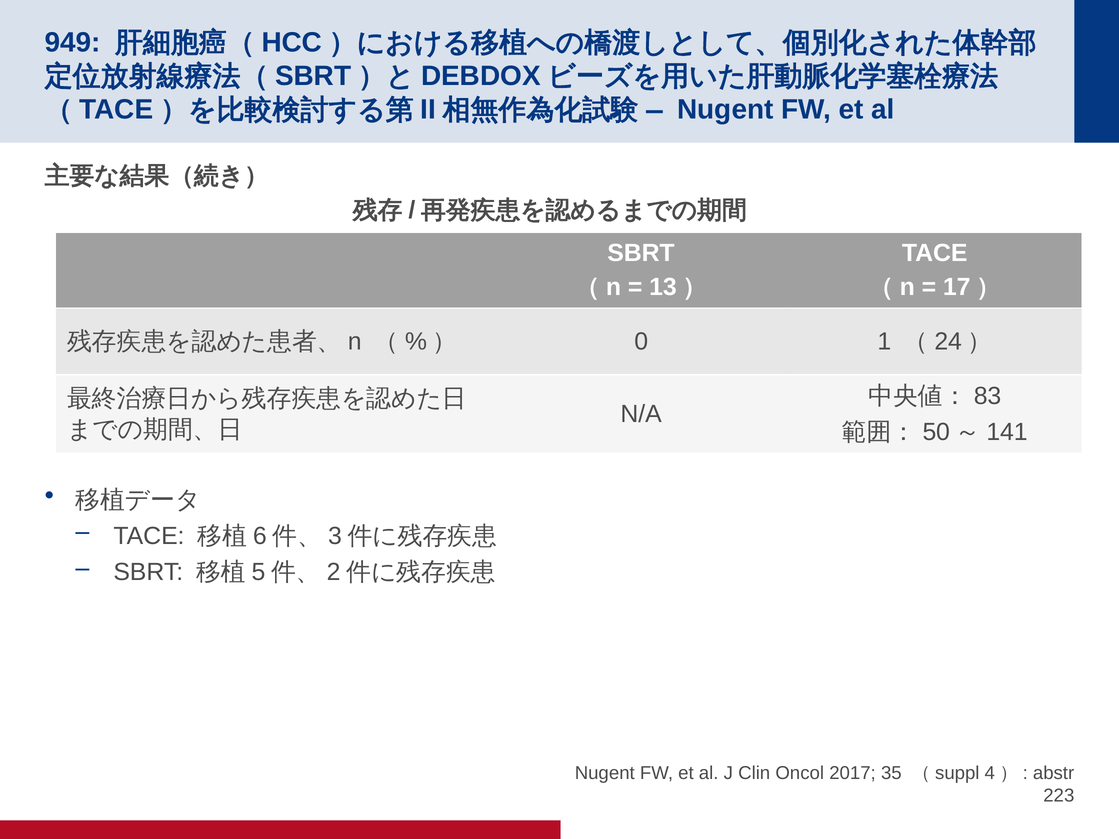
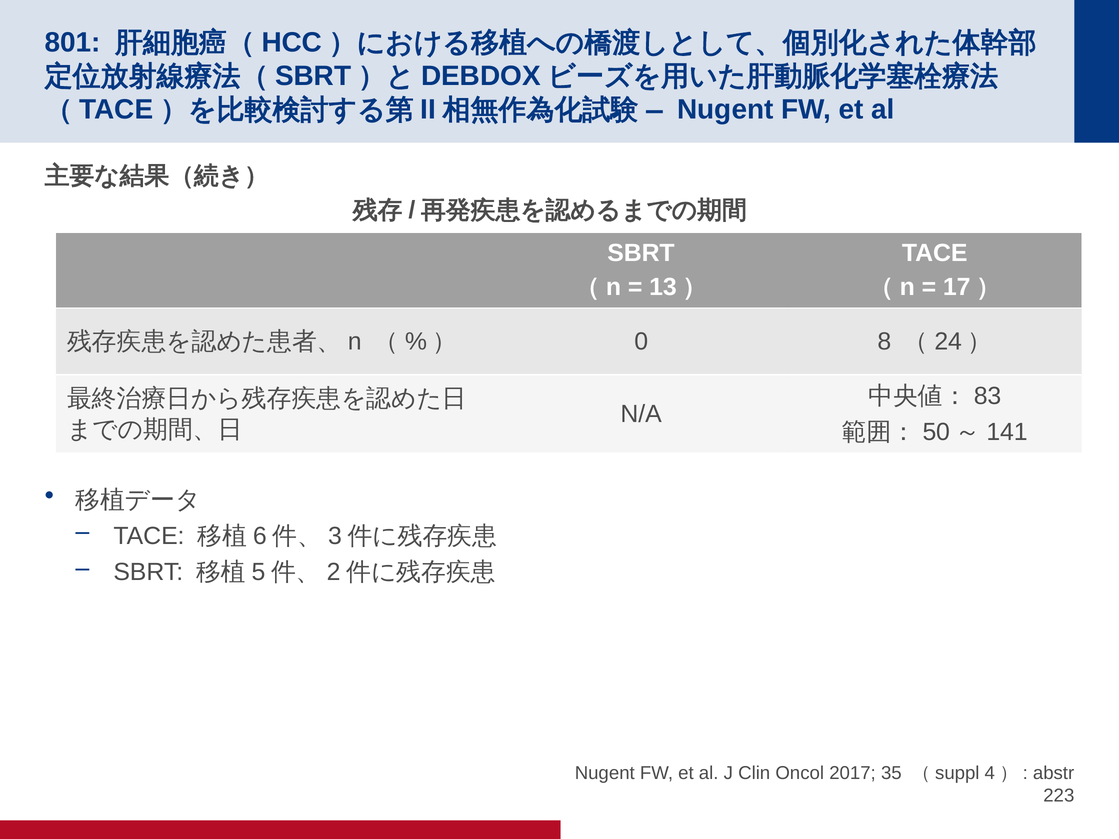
949: 949 -> 801
1: 1 -> 8
